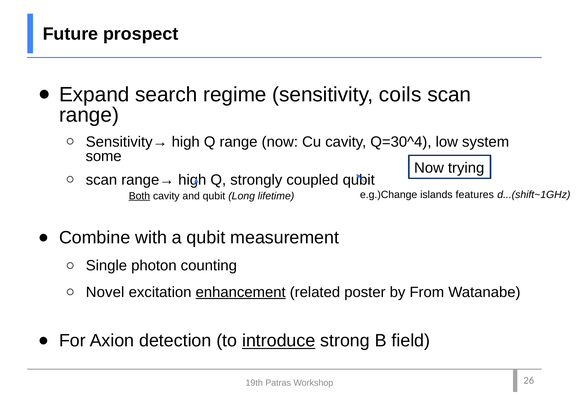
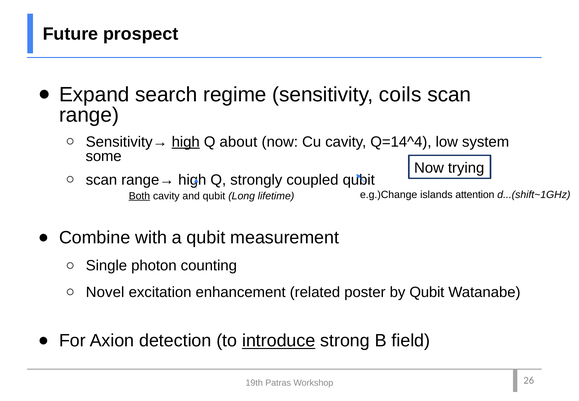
high at (186, 142) underline: none -> present
Q range: range -> about
Q=30^4: Q=30^4 -> Q=14^4
features: features -> attention
enhancement underline: present -> none
by From: From -> Qubit
